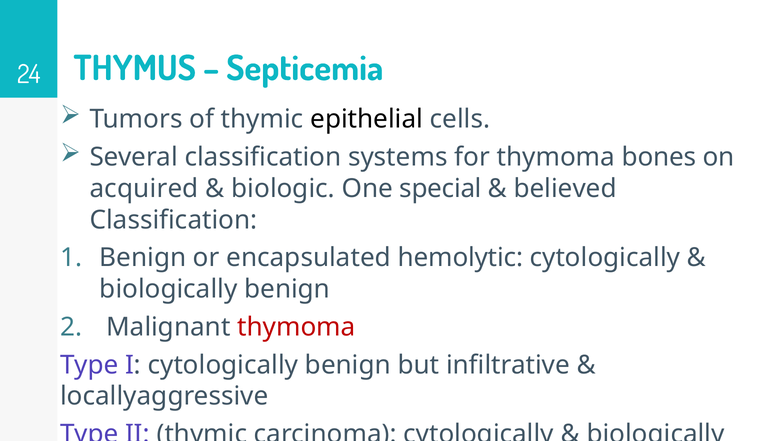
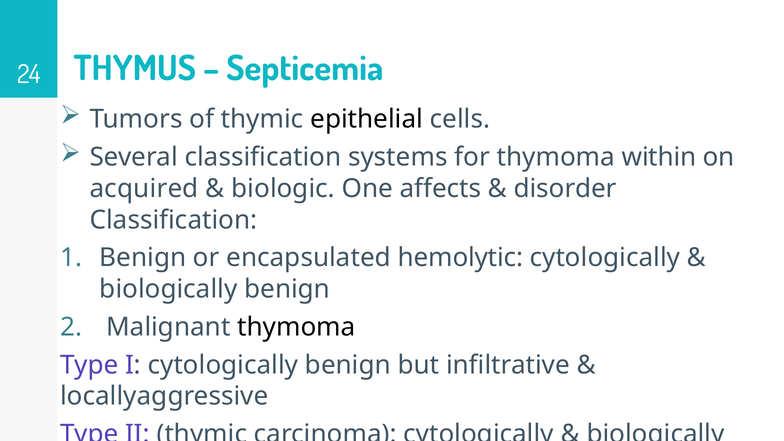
bones: bones -> within
special: special -> affects
believed: believed -> disorder
thymoma at (296, 327) colour: red -> black
